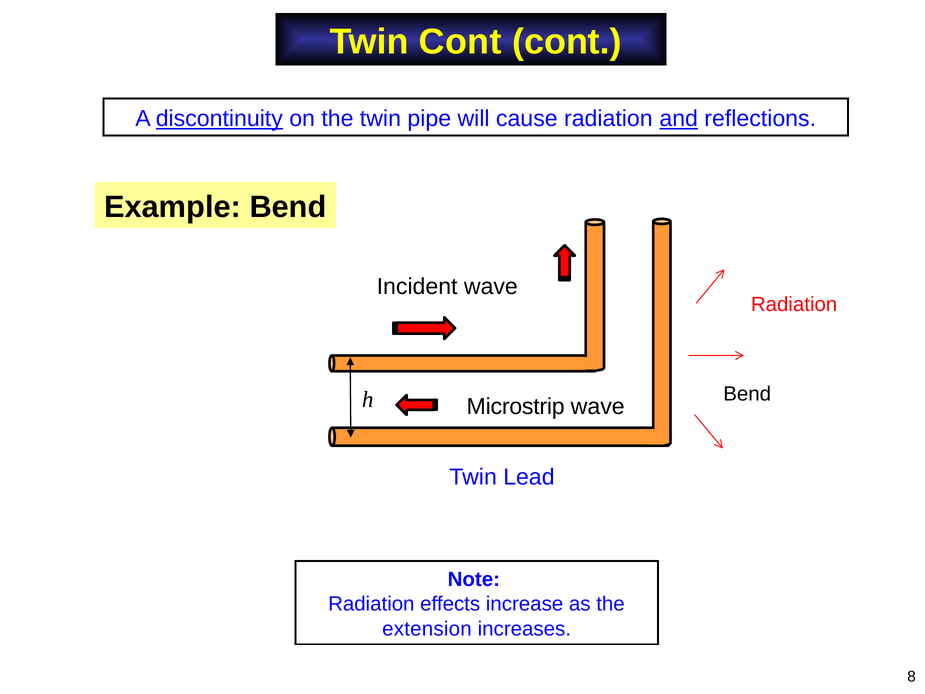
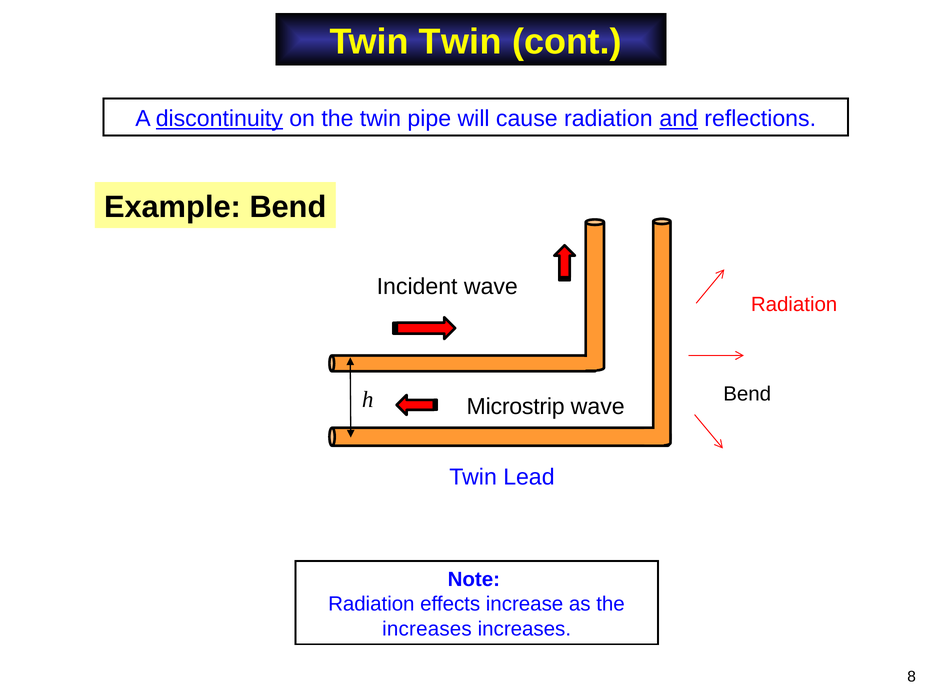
Twin Cont: Cont -> Twin
extension at (427, 629): extension -> increases
